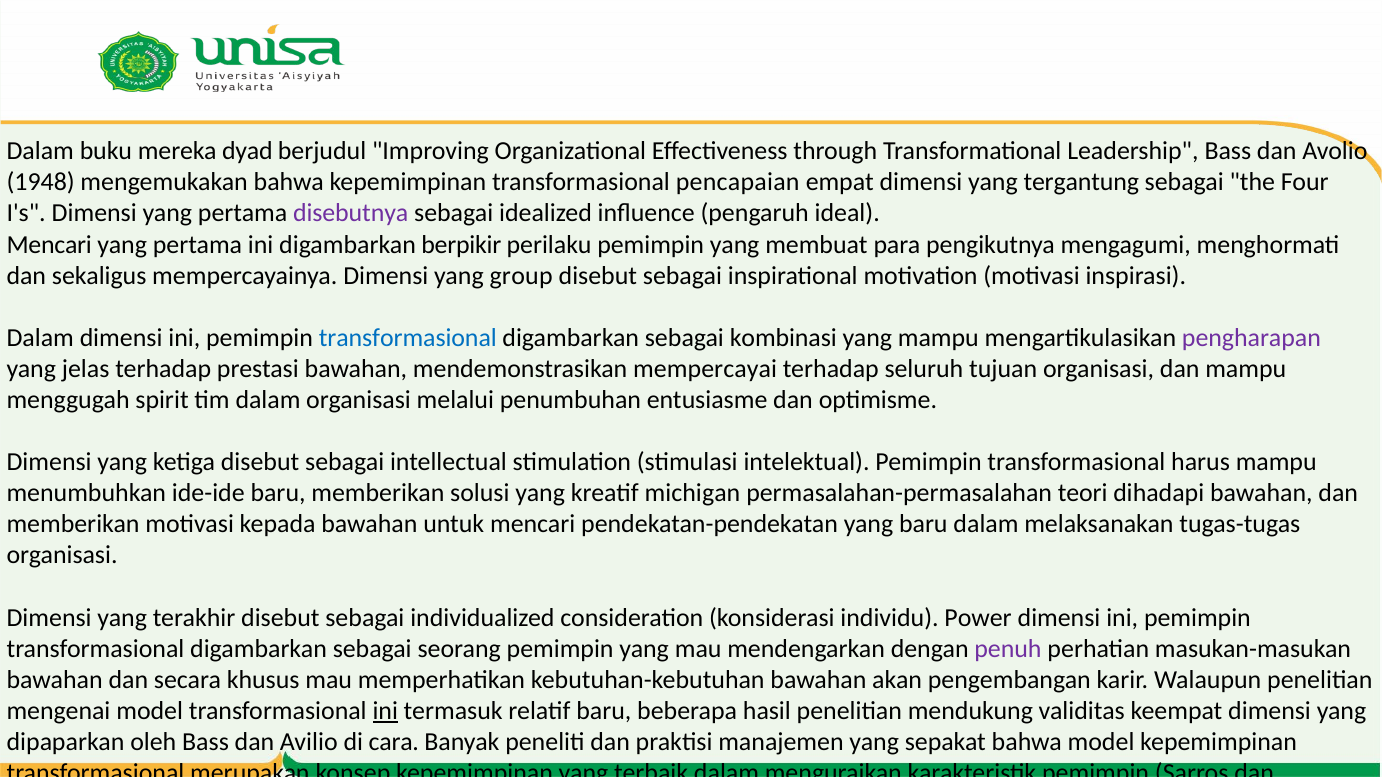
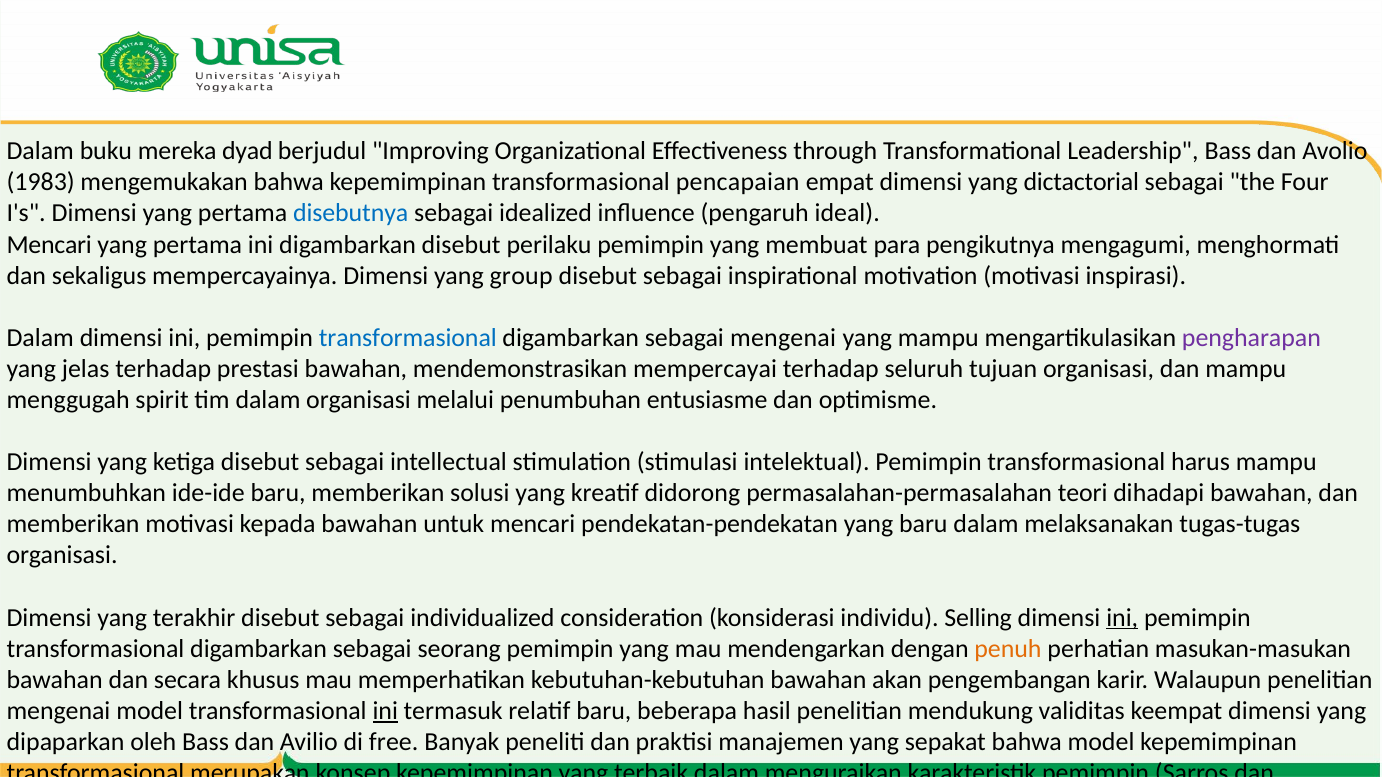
1948: 1948 -> 1983
tergantung: tergantung -> dictactorial
disebutnya colour: purple -> blue
digambarkan berpikir: berpikir -> disebut
sebagai kombinasi: kombinasi -> mengenai
michigan: michigan -> didorong
Power: Power -> Selling
ini at (1122, 618) underline: none -> present
penuh colour: purple -> orange
cara: cara -> free
